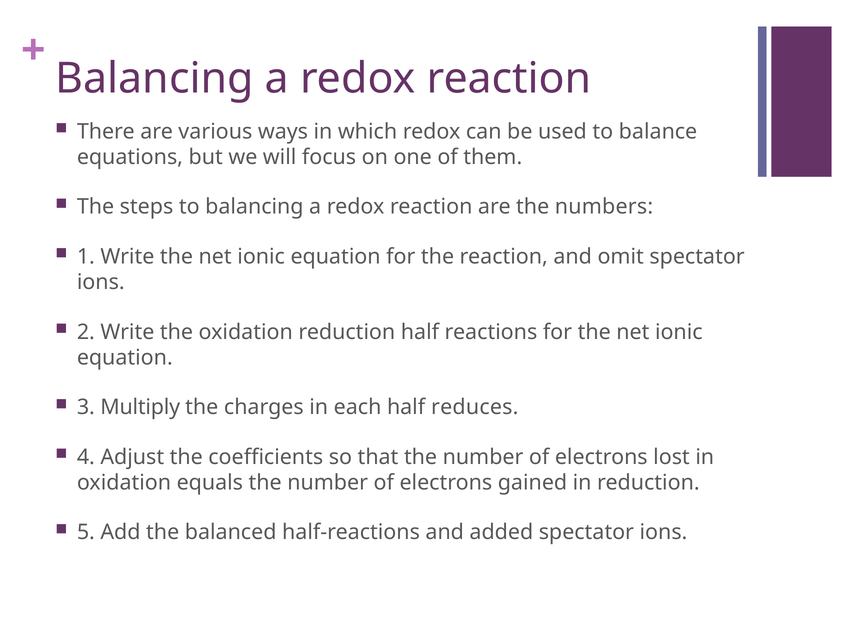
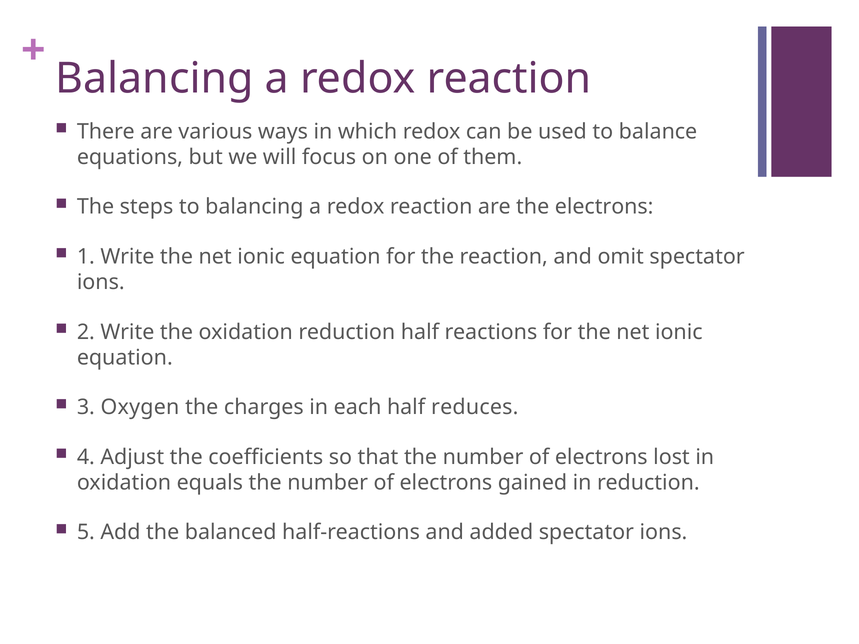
the numbers: numbers -> electrons
Multiply: Multiply -> Oxygen
